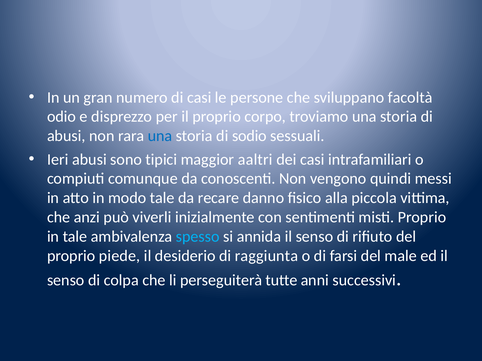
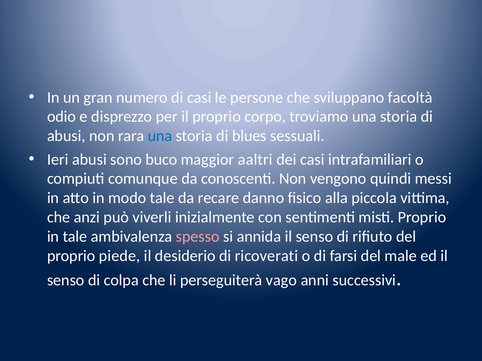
sodio: sodio -> blues
tipici: tipici -> buco
spesso colour: light blue -> pink
raggiunta: raggiunta -> ricoverati
tutte: tutte -> vago
